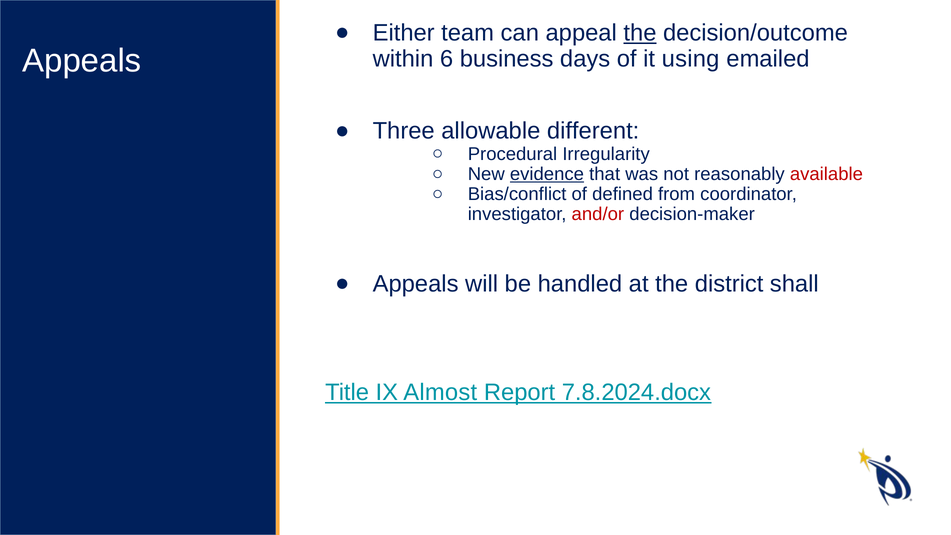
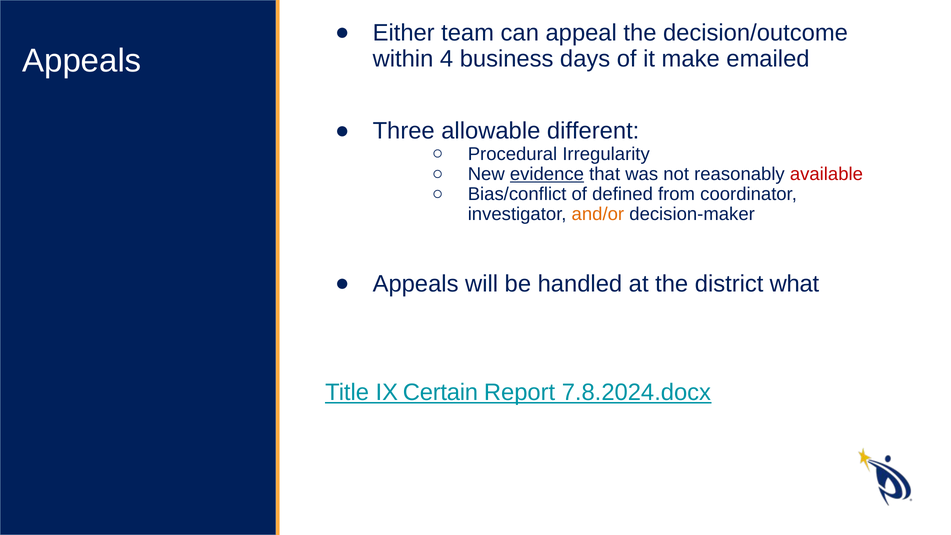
the at (640, 33) underline: present -> none
6: 6 -> 4
using: using -> make
and/or colour: red -> orange
shall: shall -> what
Almost: Almost -> Certain
